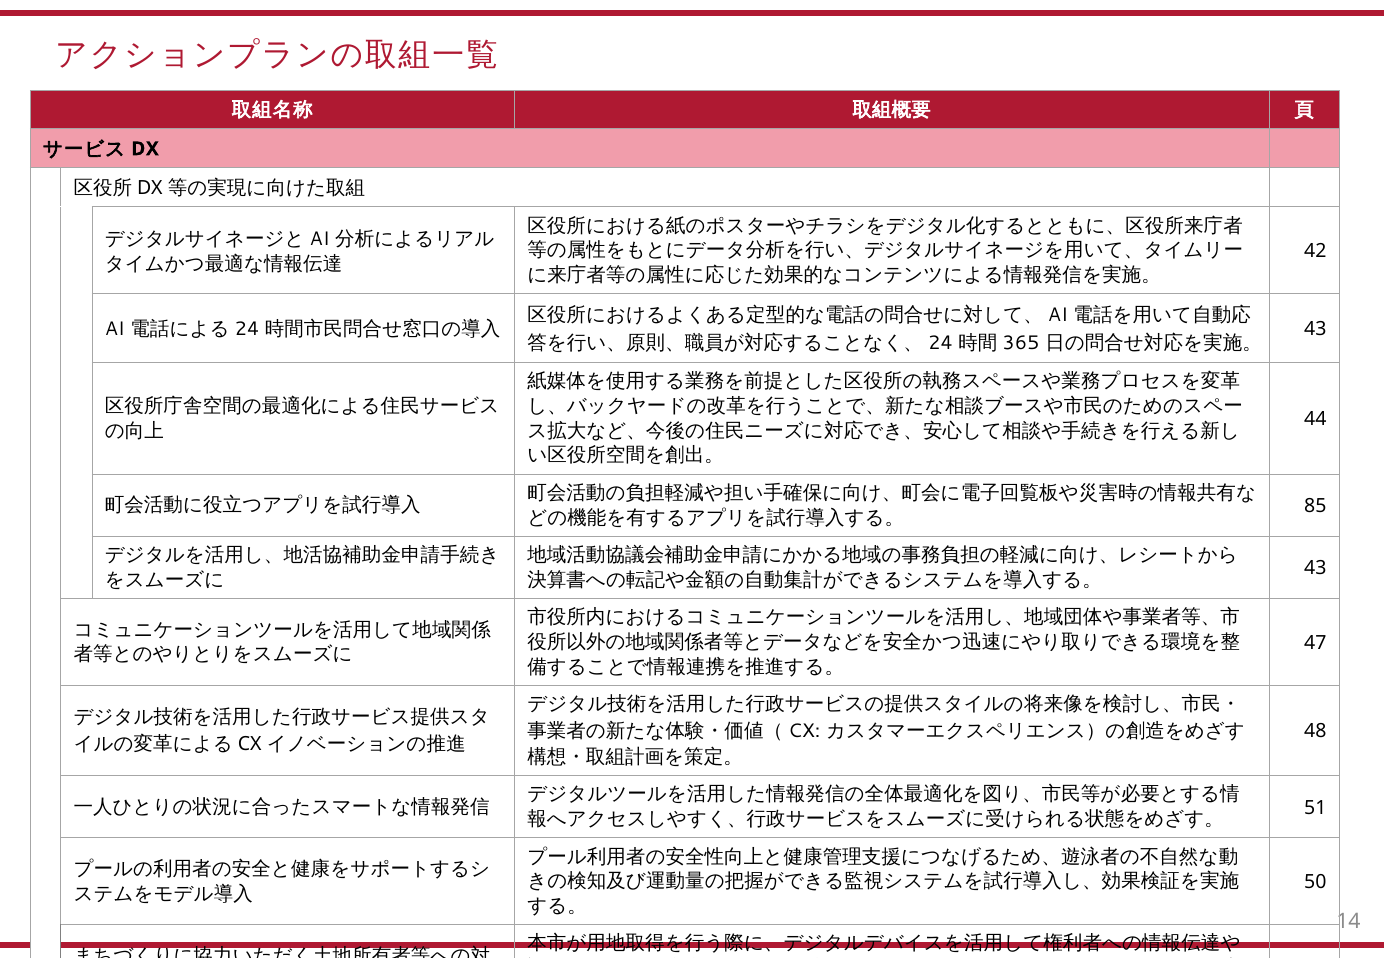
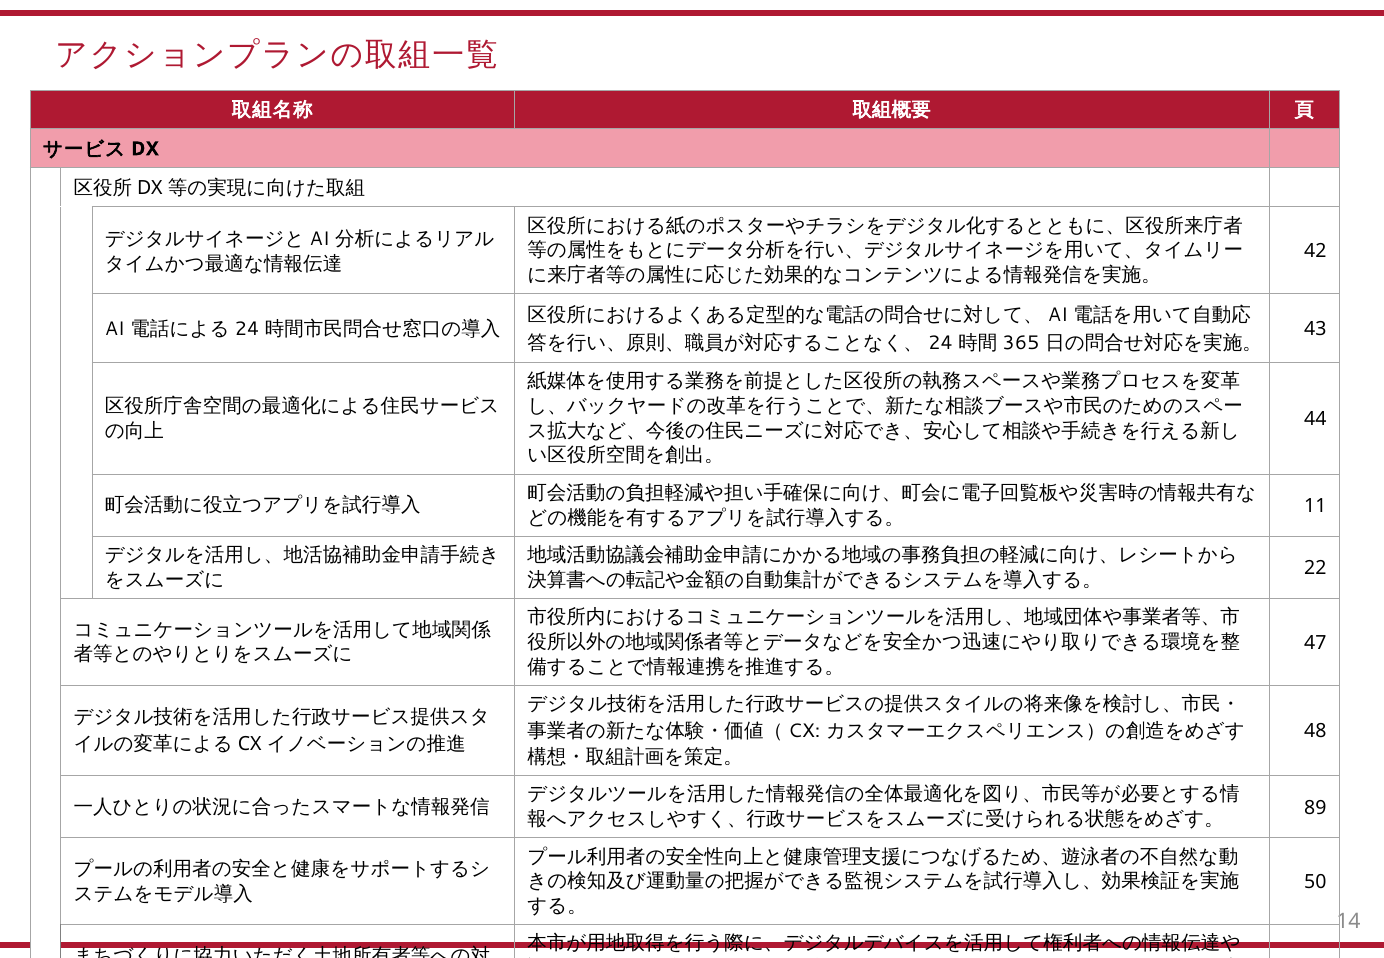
85: 85 -> 11
43 at (1315, 569): 43 -> 22
51 at (1315, 808): 51 -> 89
